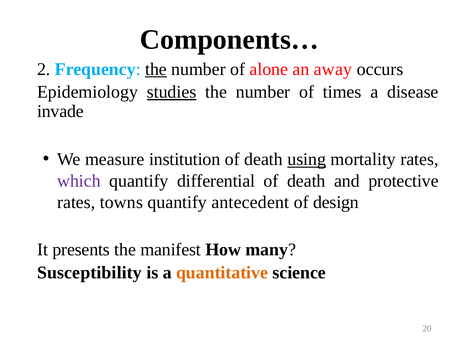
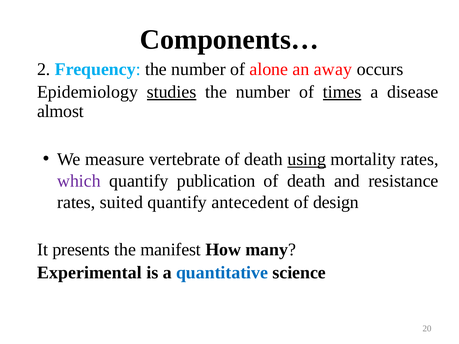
the at (156, 69) underline: present -> none
times underline: none -> present
invade: invade -> almost
institution: institution -> vertebrate
differential: differential -> publication
protective: protective -> resistance
towns: towns -> suited
Susceptibility: Susceptibility -> Experimental
quantitative colour: orange -> blue
